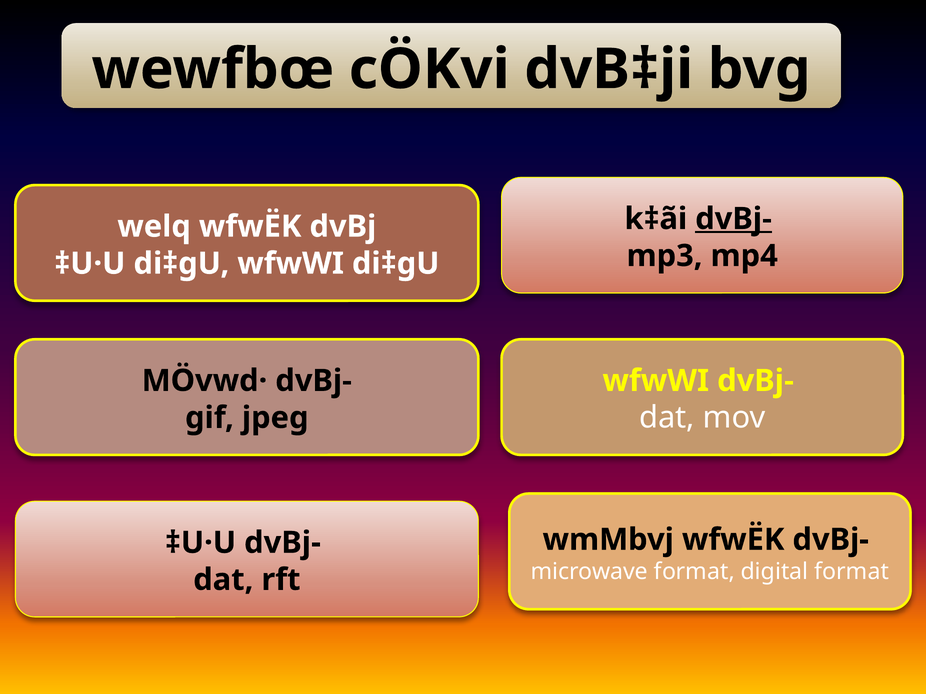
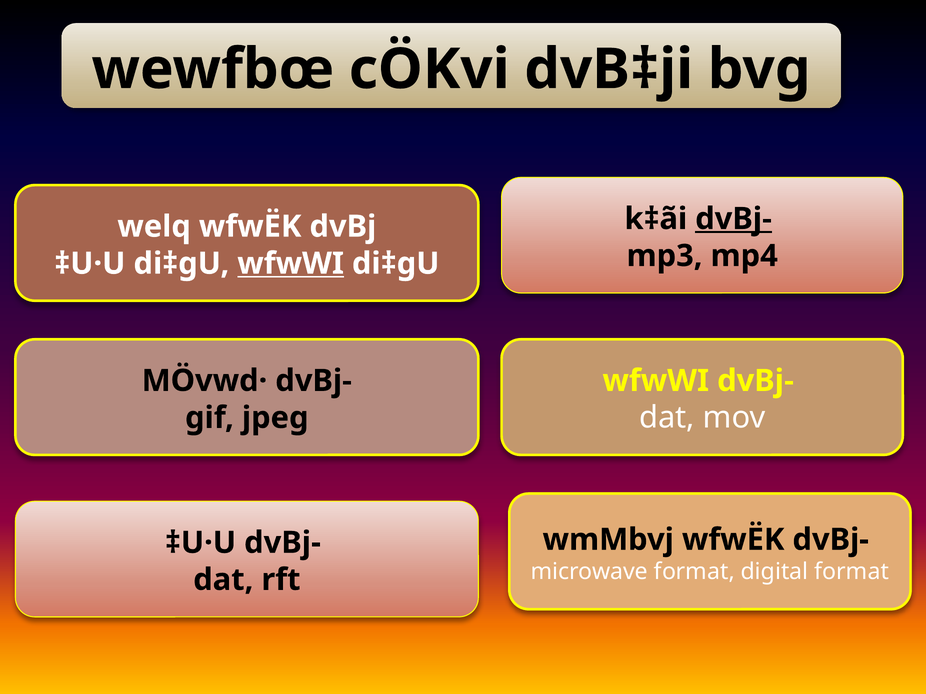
wfwWI at (291, 264) underline: none -> present
